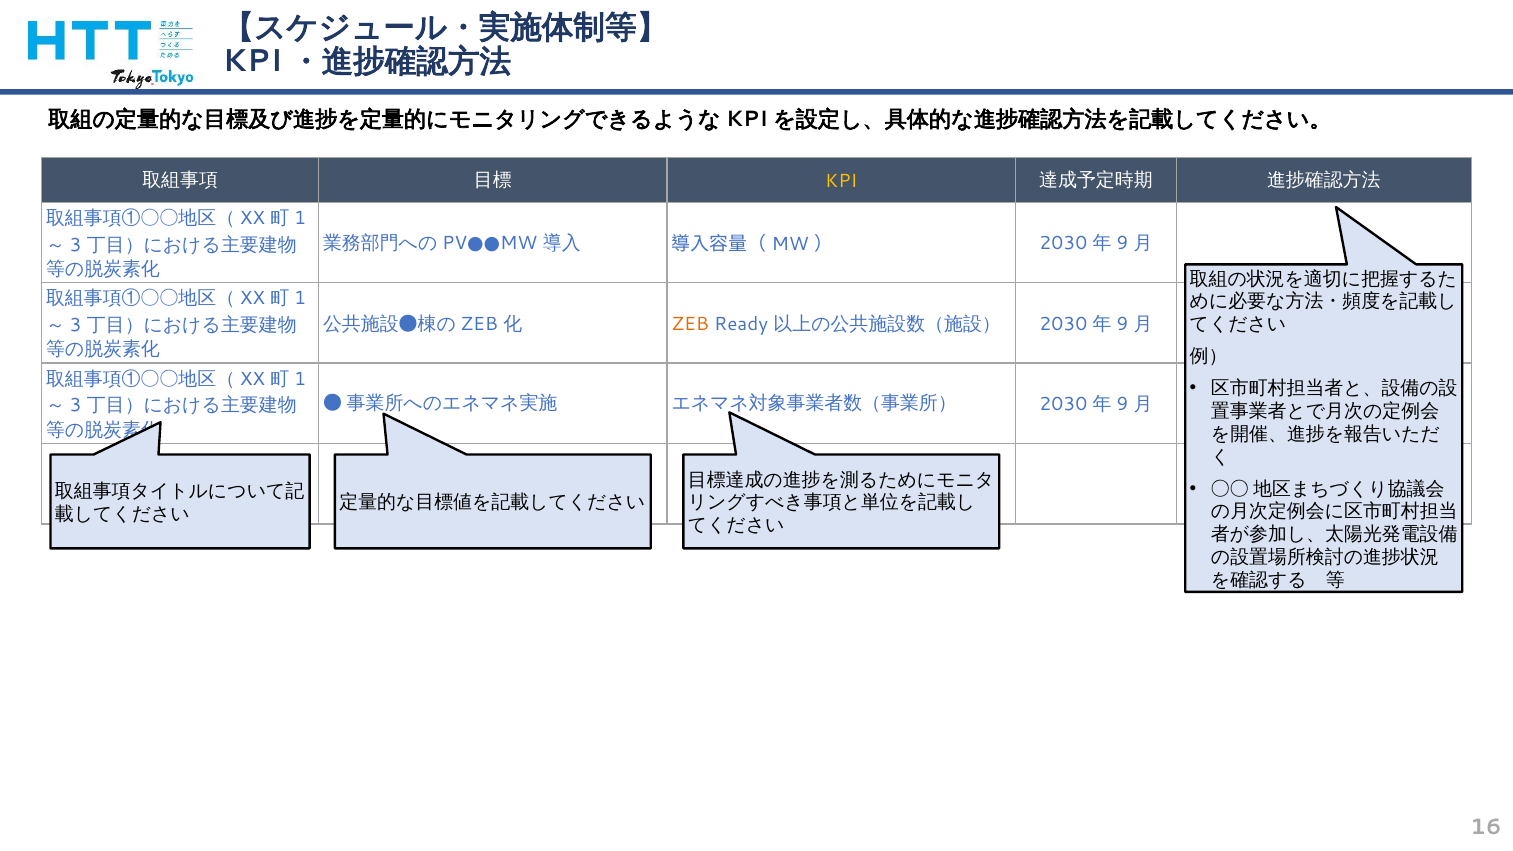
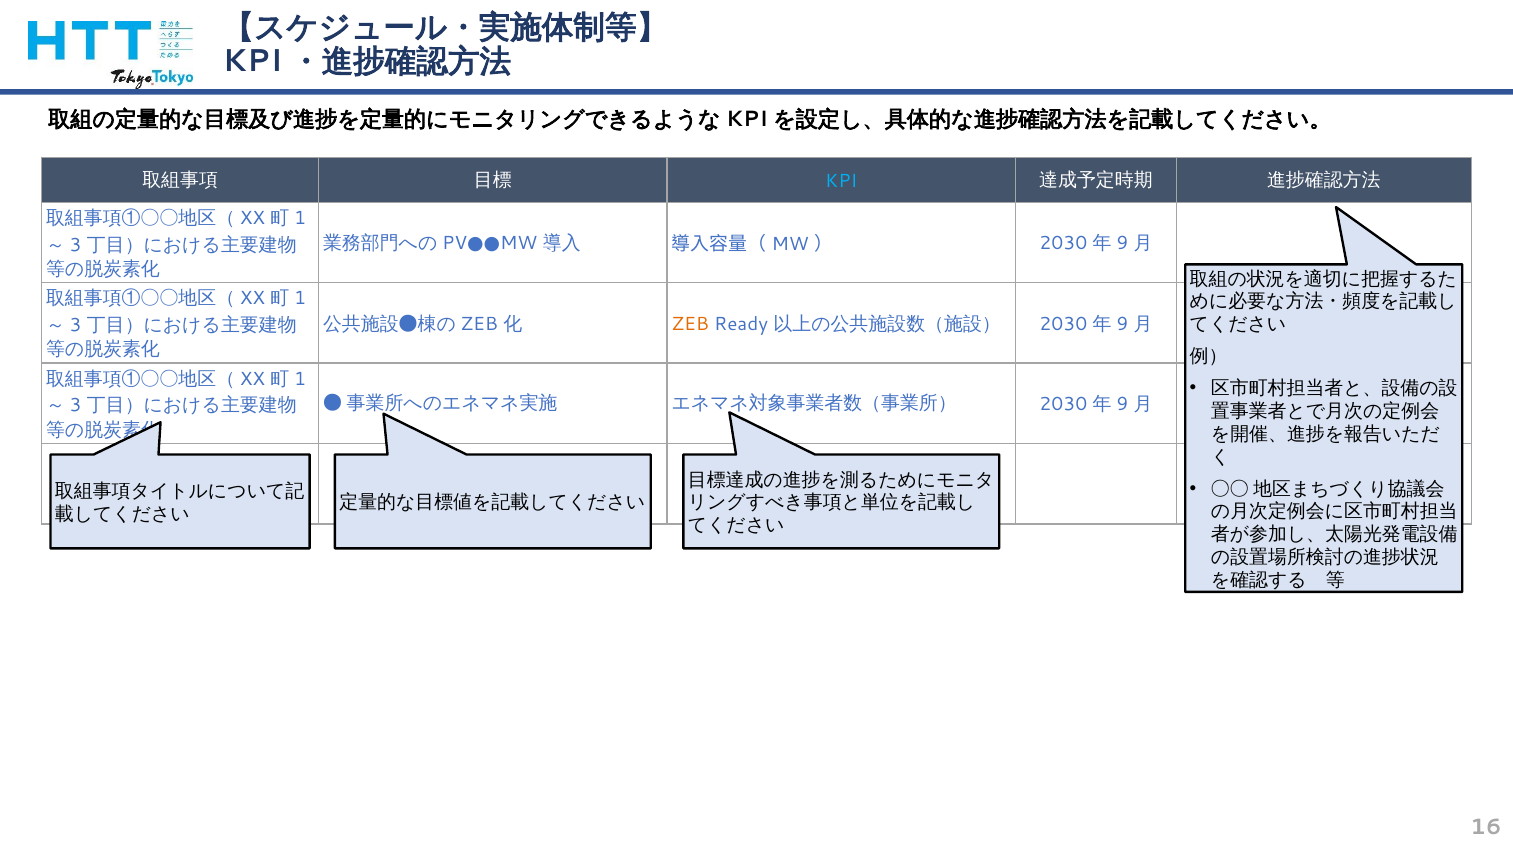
KPI colour: yellow -> light blue
